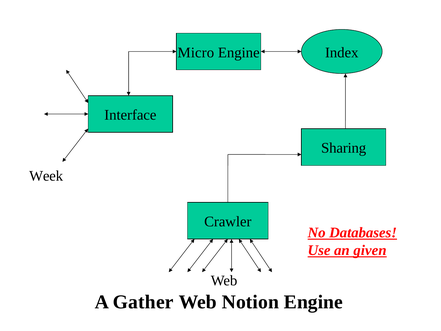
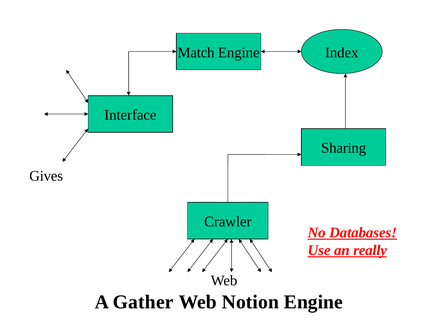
Micro: Micro -> Match
Week: Week -> Gives
given: given -> really
